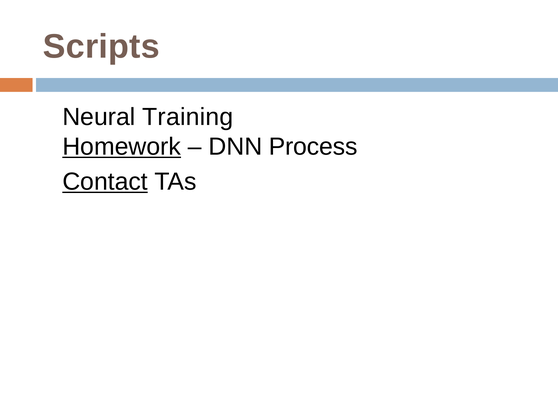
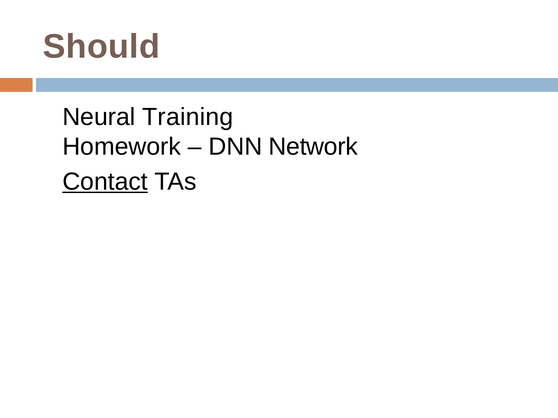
Scripts: Scripts -> Should
Homework underline: present -> none
Process: Process -> Network
